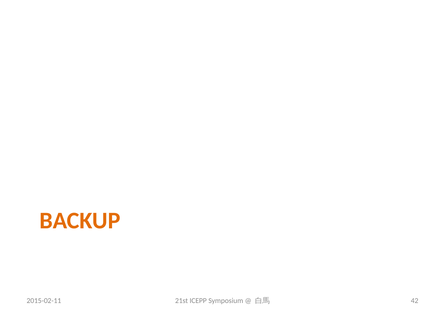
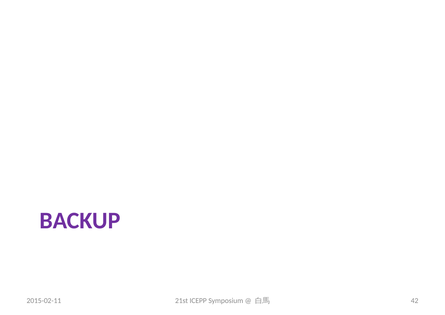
BACKUP colour: orange -> purple
